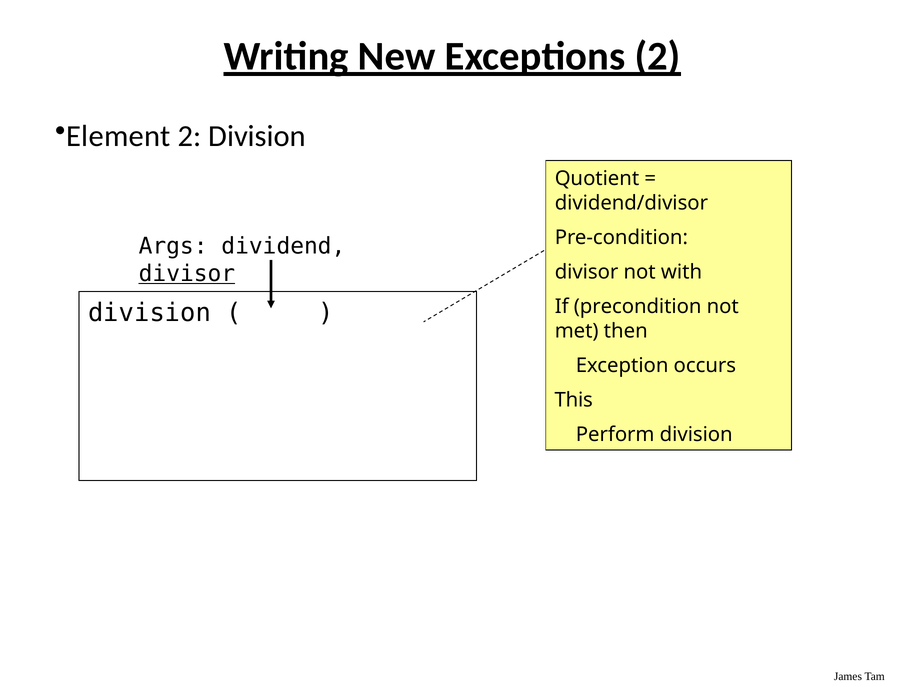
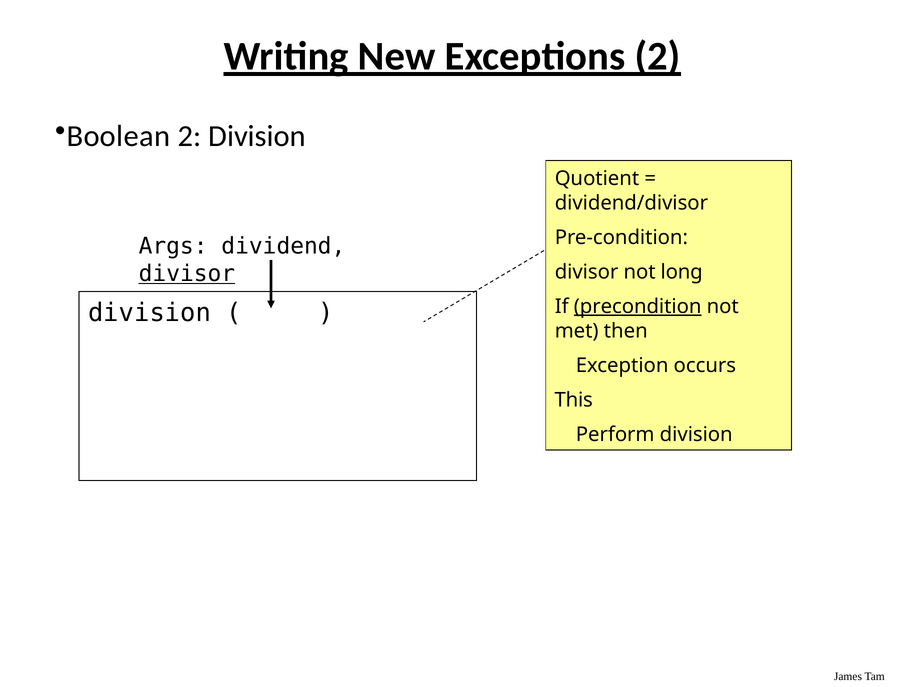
Element: Element -> Boolean
with: with -> long
precondition underline: none -> present
